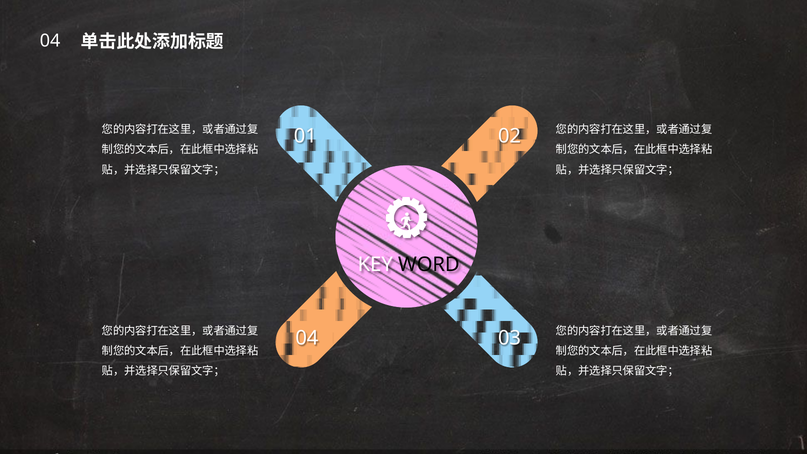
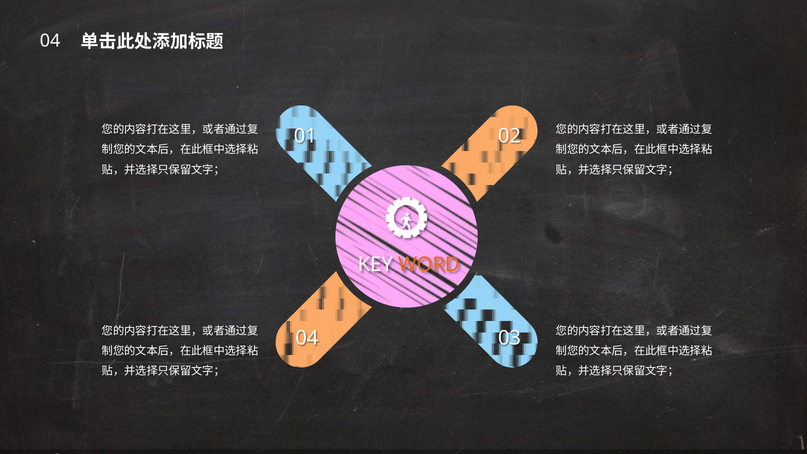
WORD colour: black -> orange
